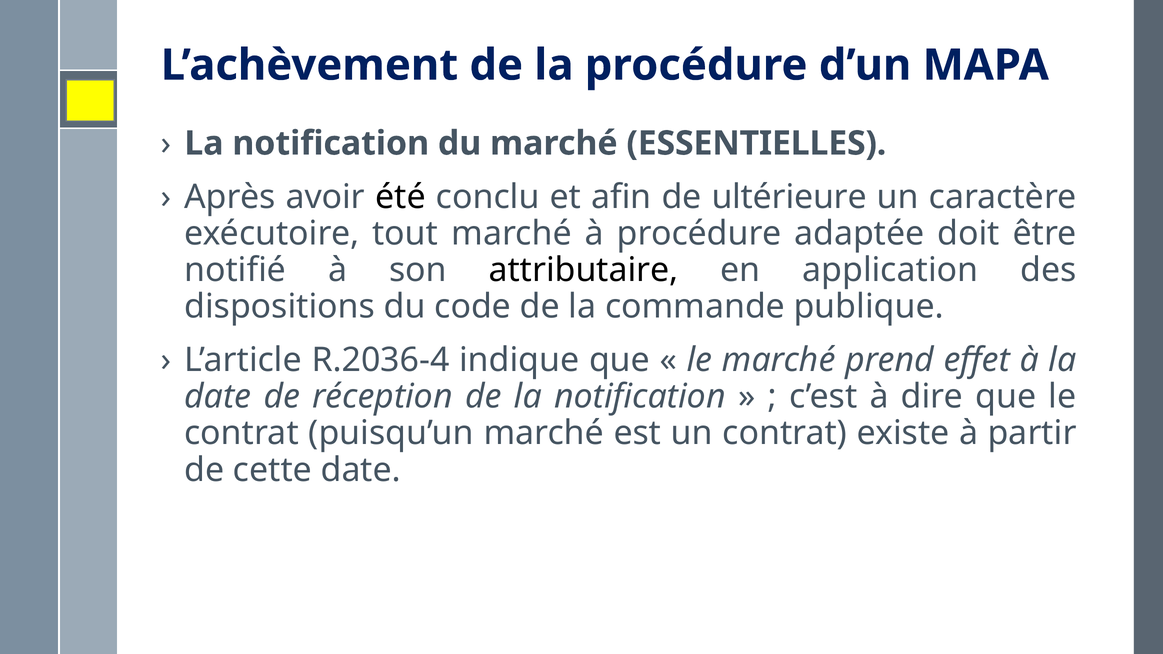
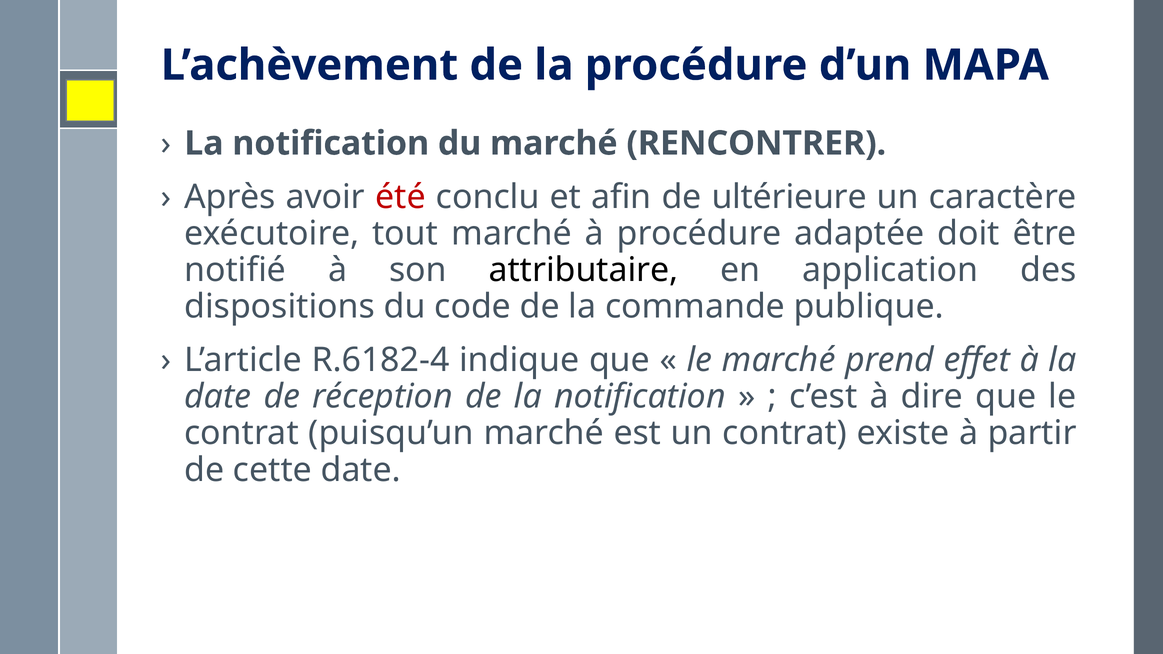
ESSENTIELLES: ESSENTIELLES -> RENCONTRER
été colour: black -> red
R.2036-4: R.2036-4 -> R.6182-4
